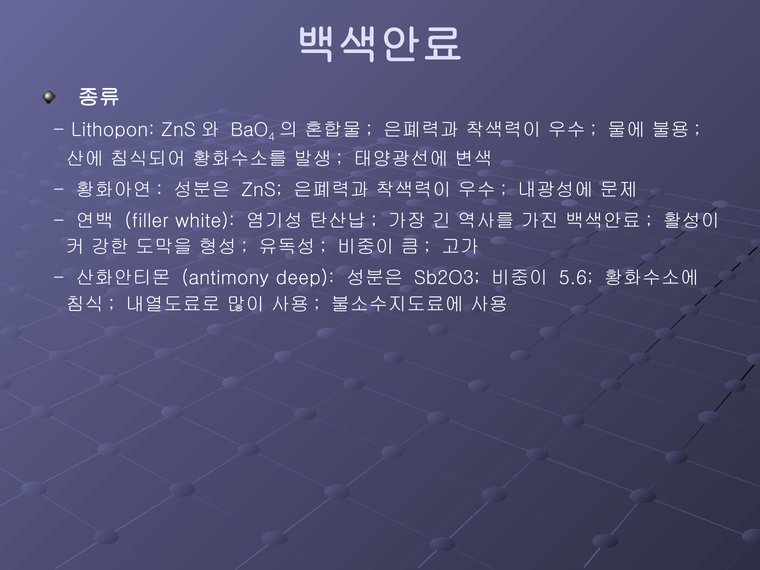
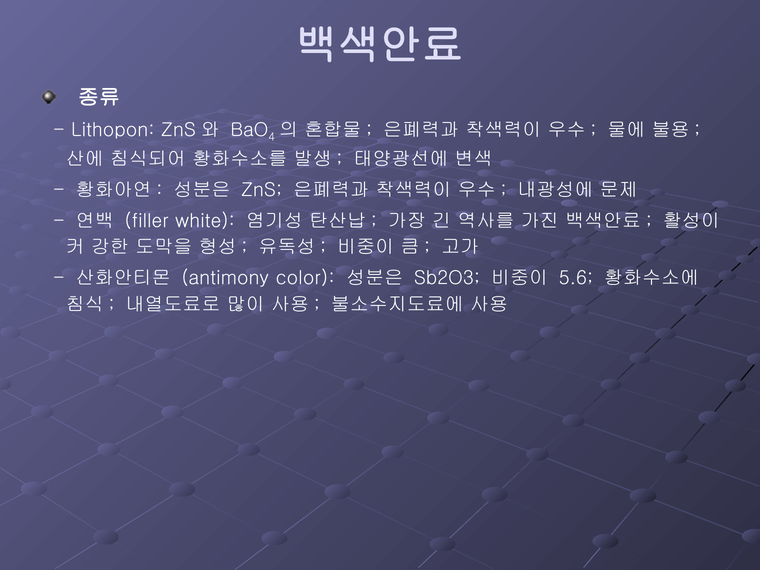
deep: deep -> color
